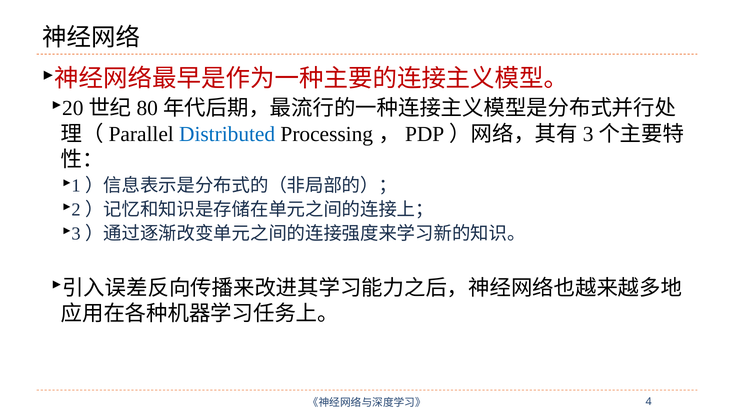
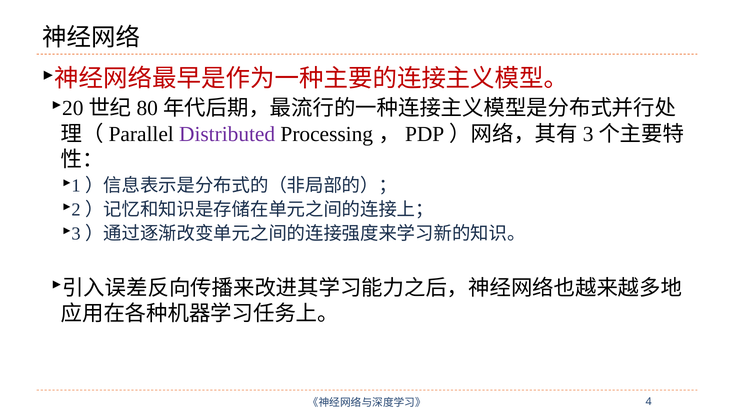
Distributed colour: blue -> purple
